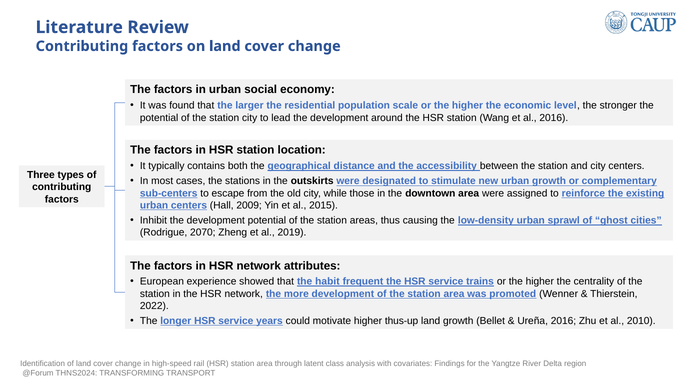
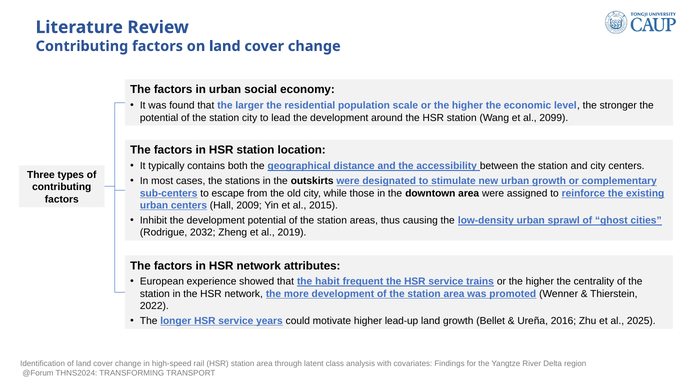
al 2016: 2016 -> 2099
2070: 2070 -> 2032
thus-up: thus-up -> lead-up
2010: 2010 -> 2025
